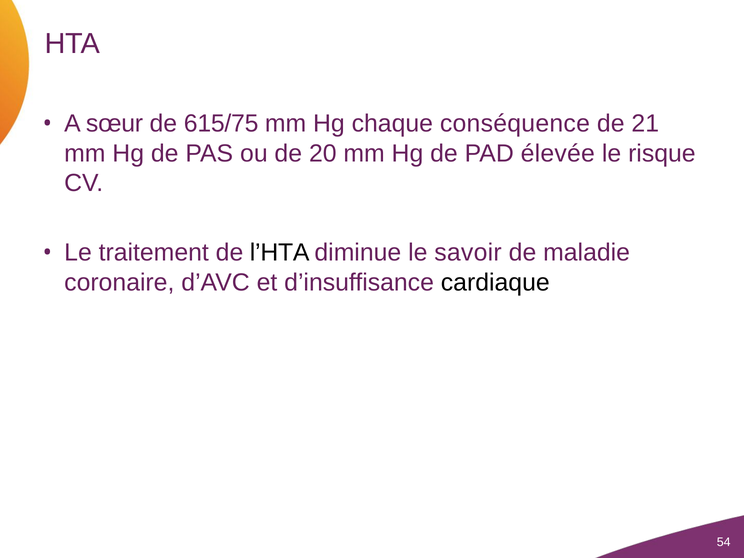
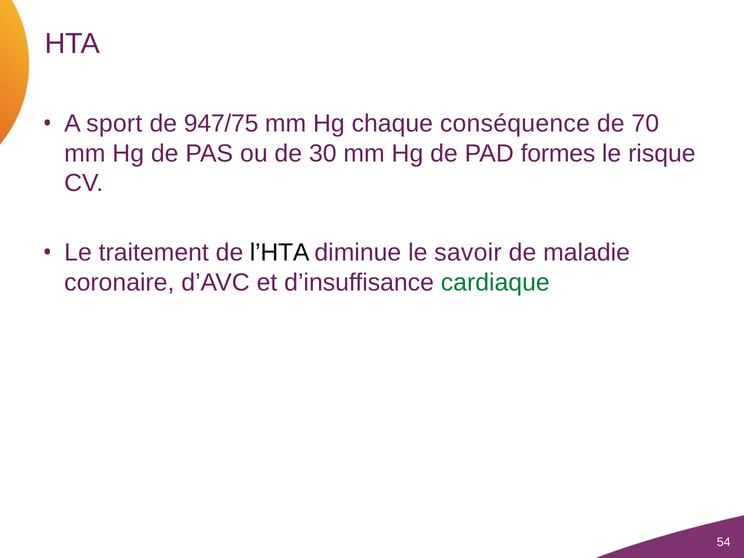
sœur: sœur -> sport
615/75: 615/75 -> 947/75
21: 21 -> 70
20: 20 -> 30
élevée: élevée -> formes
cardiaque colour: black -> green
